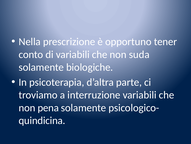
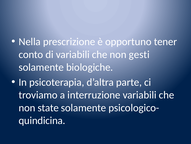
suda: suda -> gesti
pena: pena -> state
